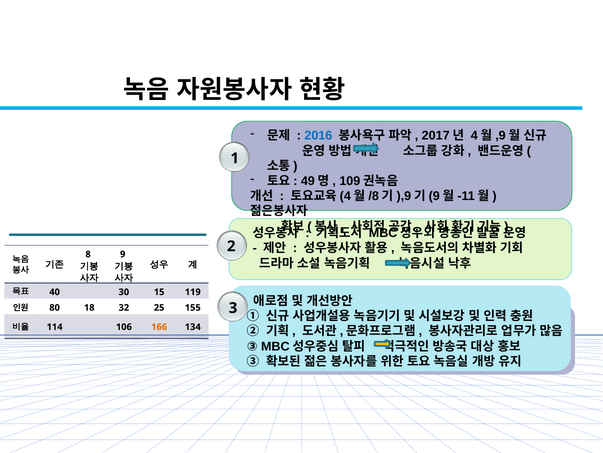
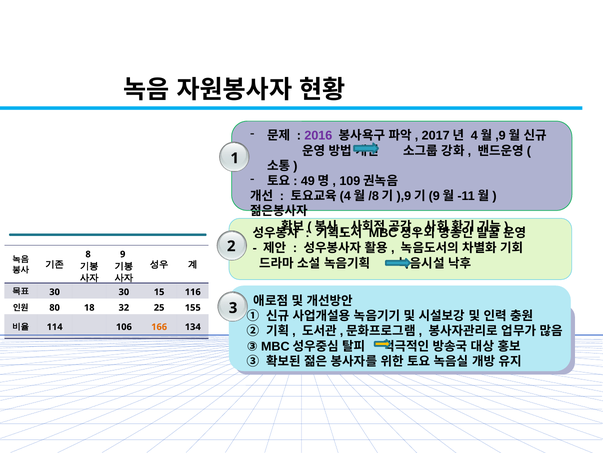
2016 colour: blue -> purple
40 at (55, 292): 40 -> 30
119: 119 -> 116
